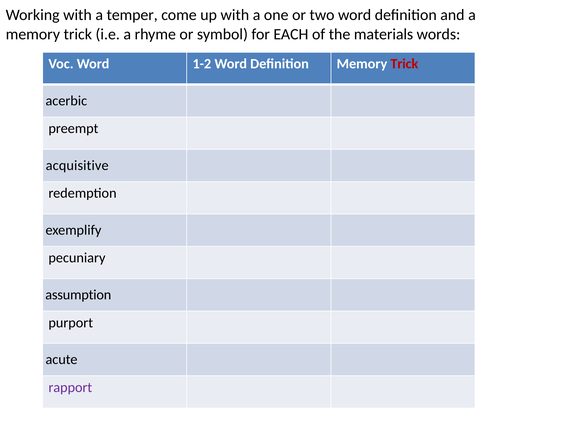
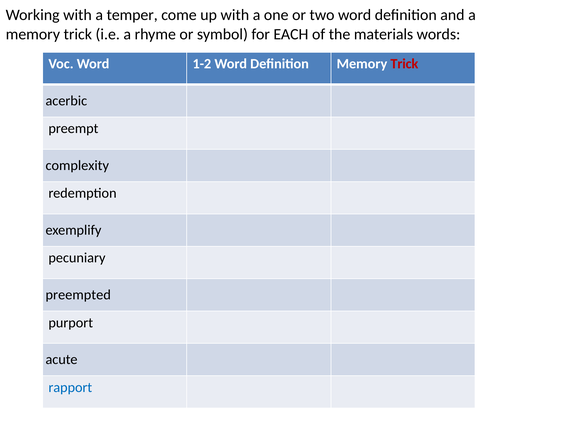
acquisitive: acquisitive -> complexity
assumption: assumption -> preempted
rapport colour: purple -> blue
